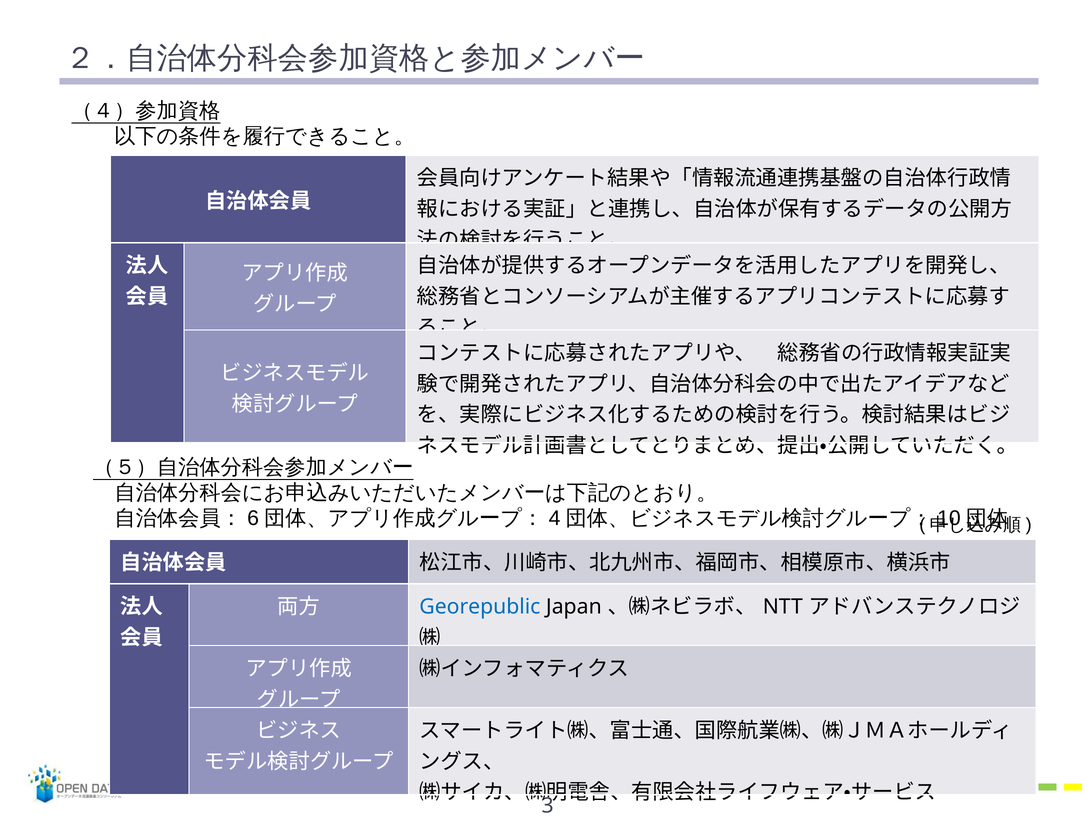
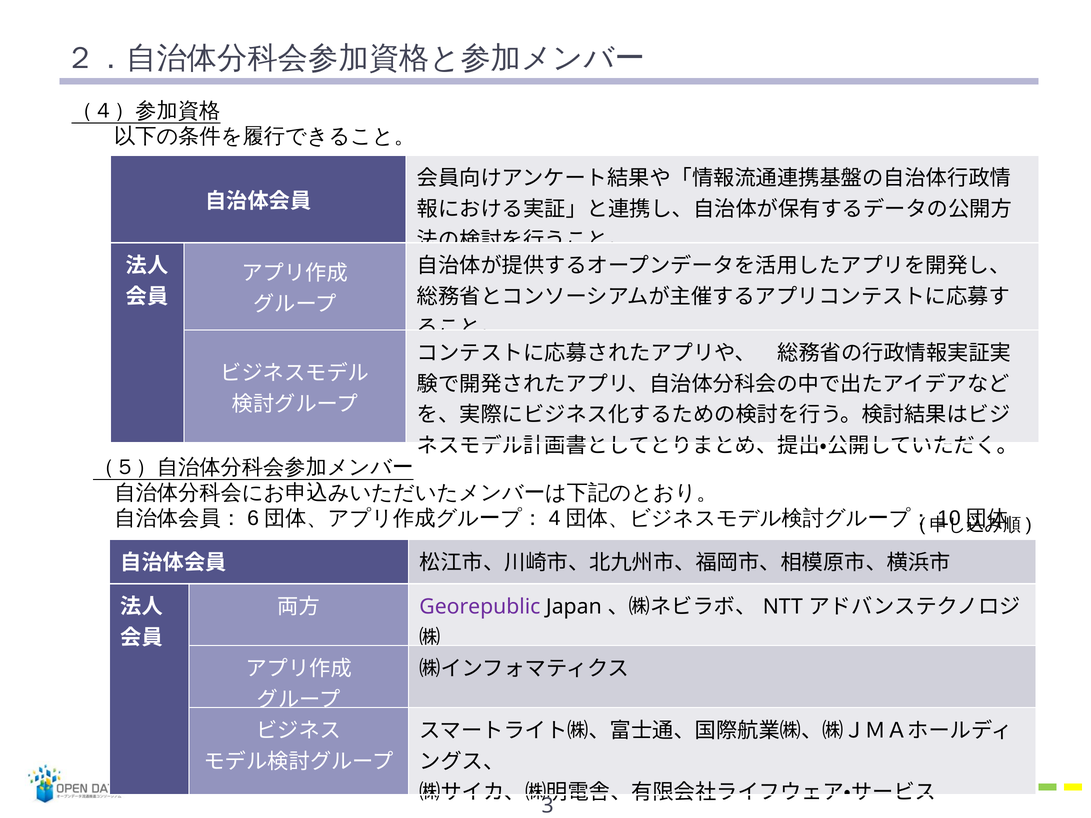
Georepublic colour: blue -> purple
